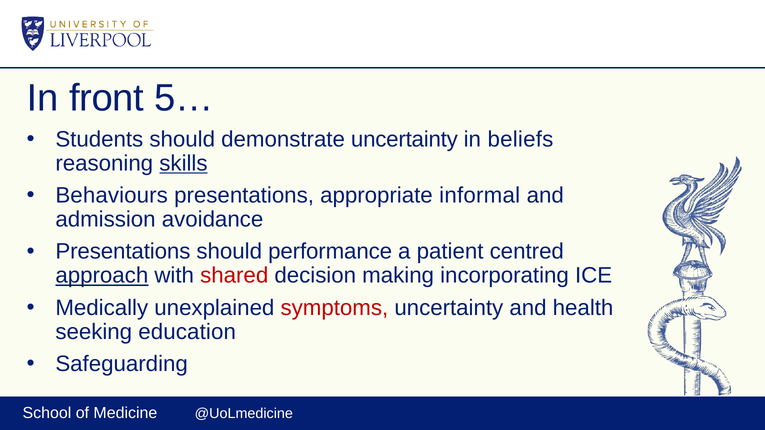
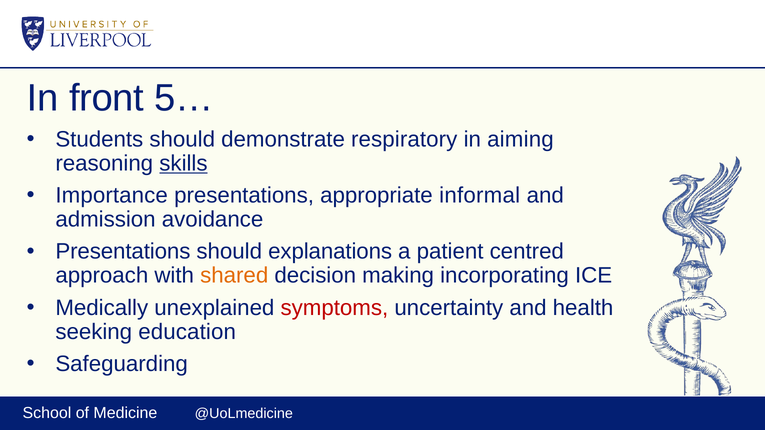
demonstrate uncertainty: uncertainty -> respiratory
beliefs: beliefs -> aiming
Behaviours: Behaviours -> Importance
performance: performance -> explanations
approach underline: present -> none
shared colour: red -> orange
